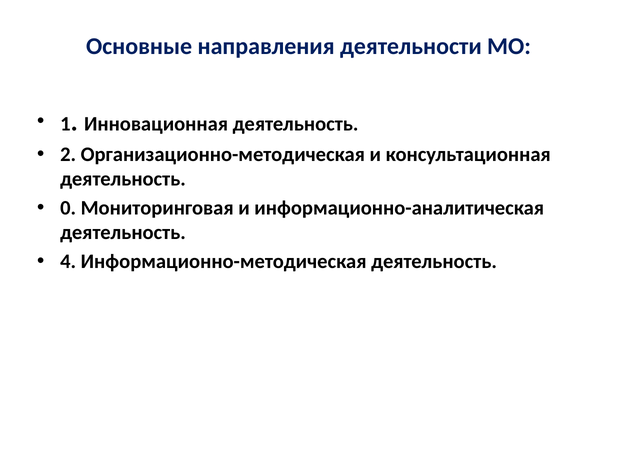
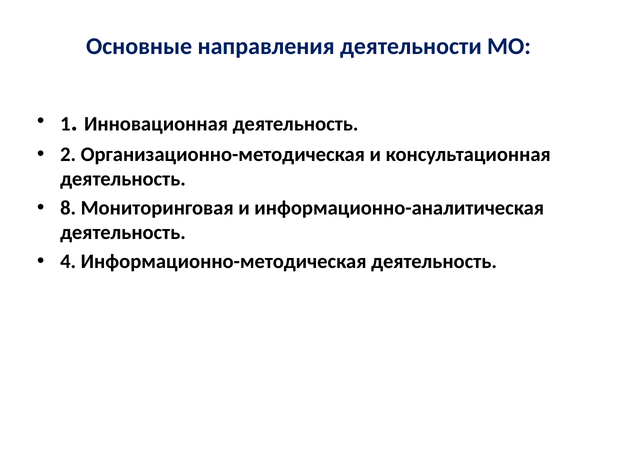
0: 0 -> 8
